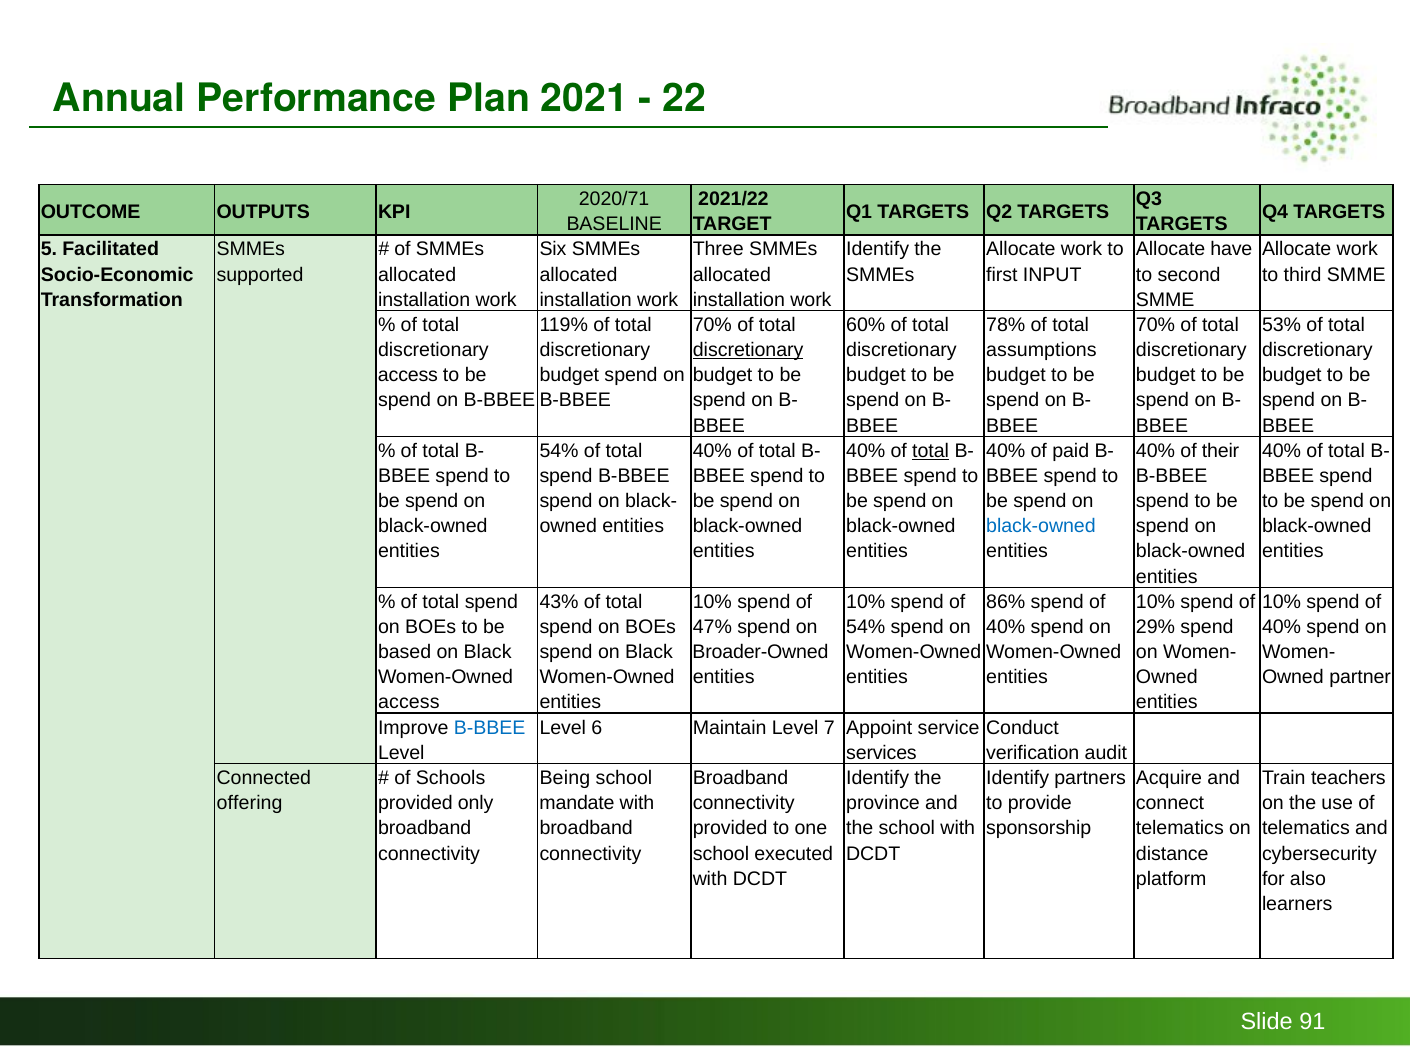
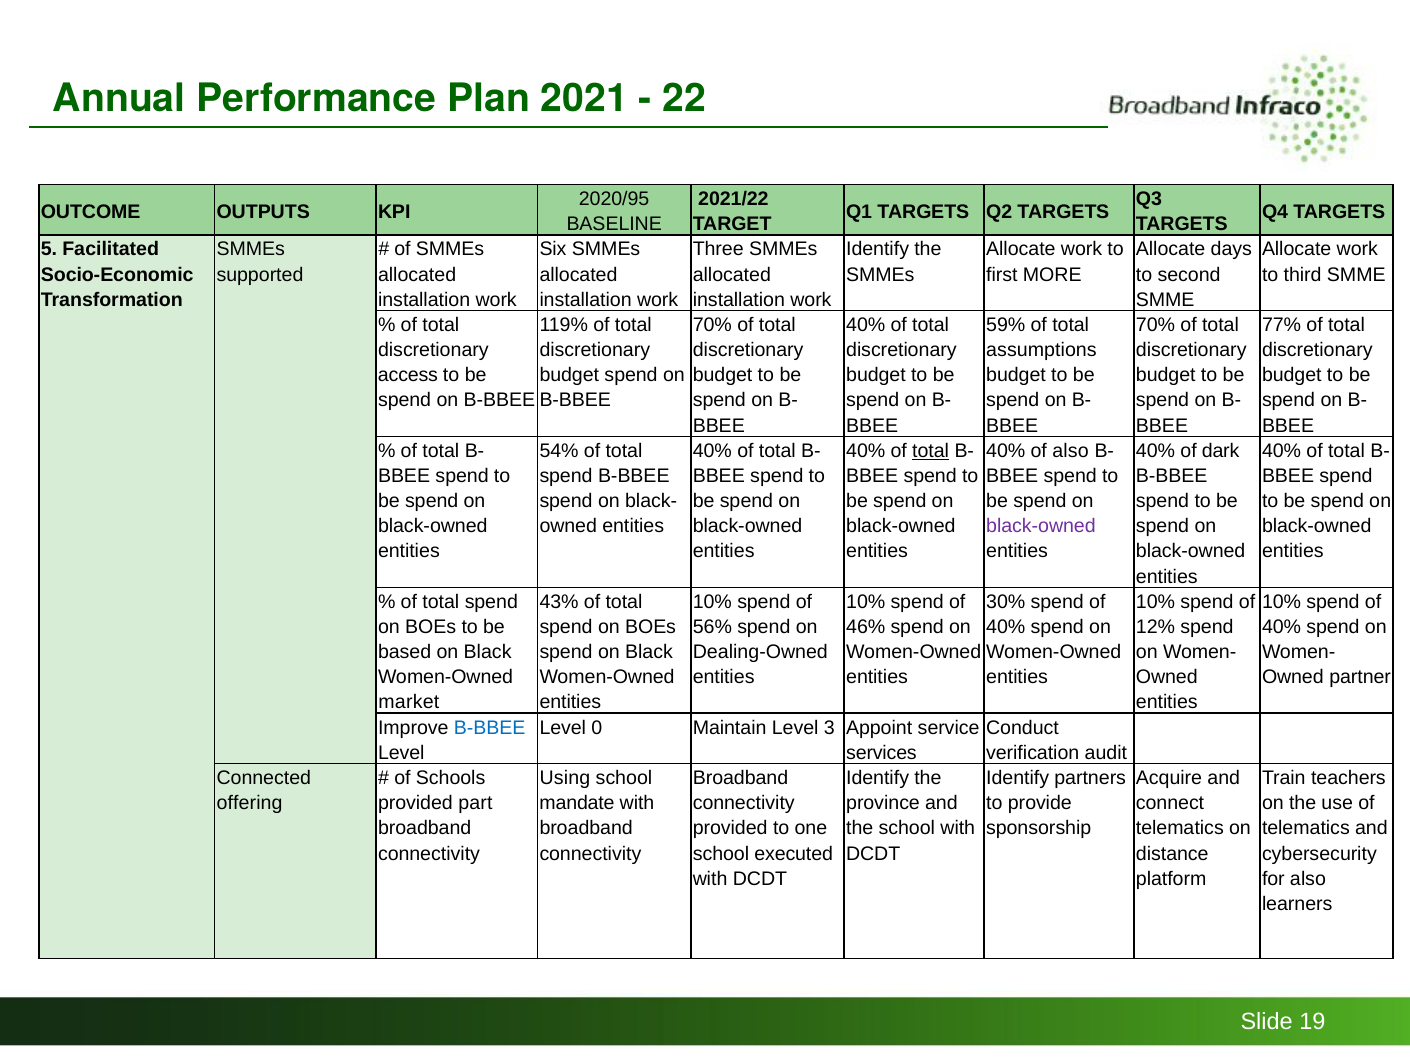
2020/71: 2020/71 -> 2020/95
have: have -> days
INPUT: INPUT -> MORE
60% at (866, 325): 60% -> 40%
78%: 78% -> 59%
53%: 53% -> 77%
discretionary at (748, 350) underline: present -> none
of paid: paid -> also
their: their -> dark
black-owned at (1041, 526) colour: blue -> purple
86%: 86% -> 30%
47%: 47% -> 56%
54% at (866, 627): 54% -> 46%
29%: 29% -> 12%
Broader-Owned: Broader-Owned -> Dealing-Owned
access at (409, 702): access -> market
6: 6 -> 0
7: 7 -> 3
Being: Being -> Using
only: only -> part
91: 91 -> 19
